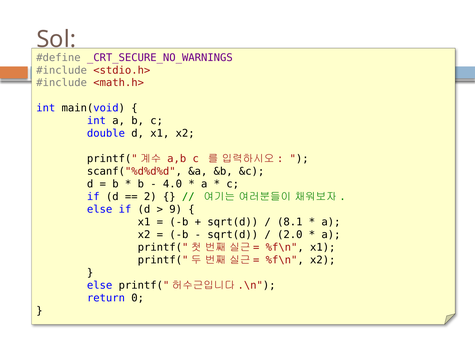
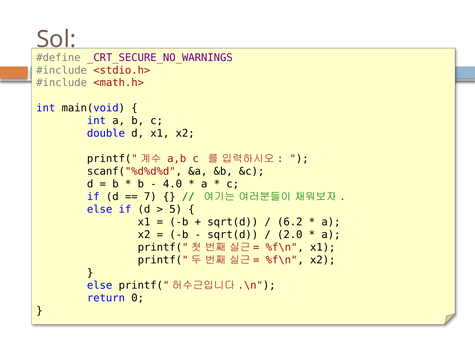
2: 2 -> 7
9: 9 -> 5
8.1: 8.1 -> 6.2
